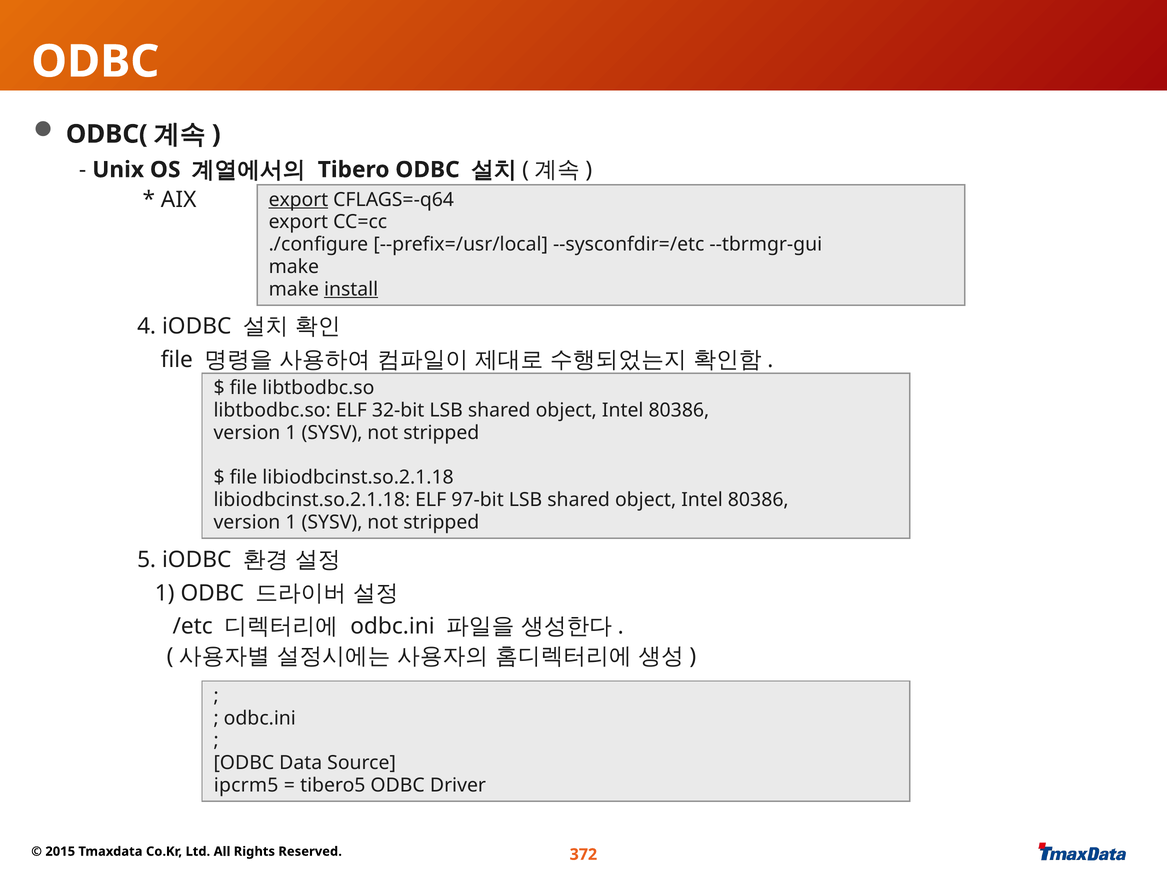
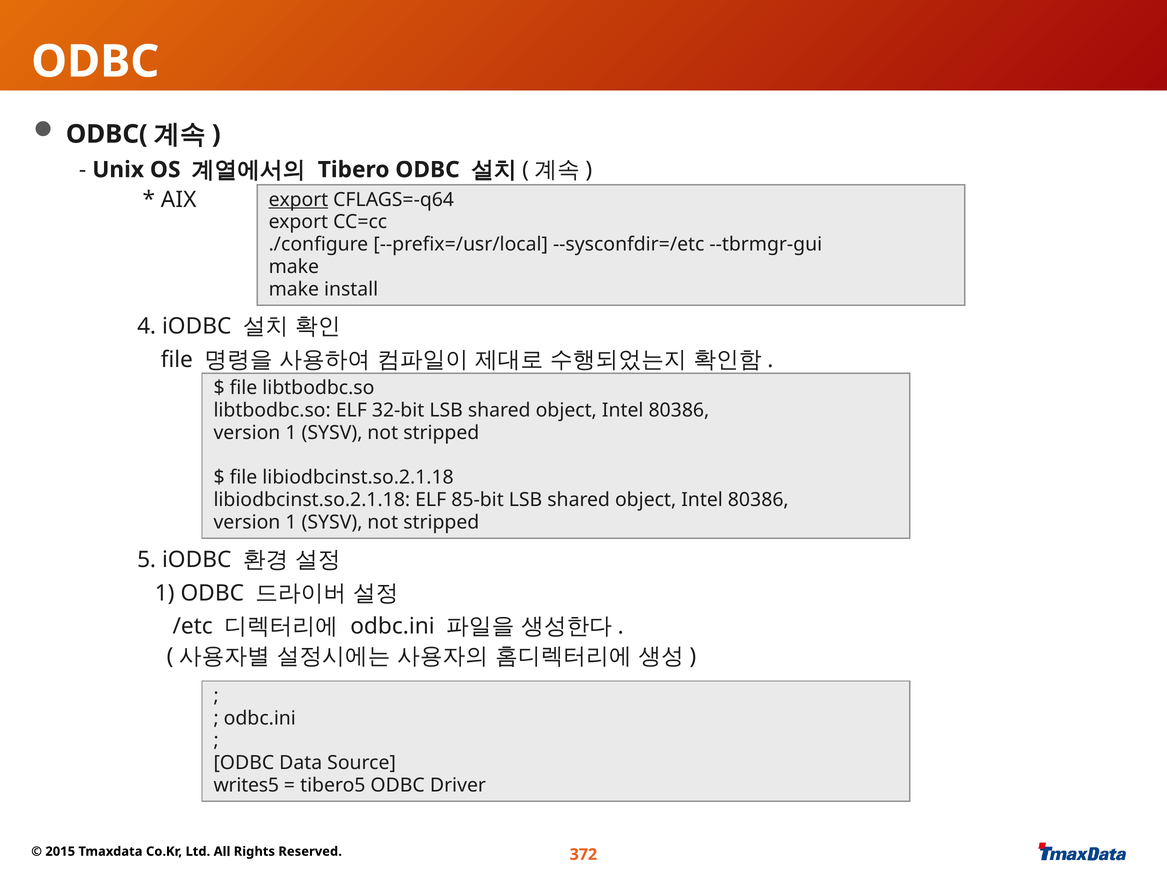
install underline: present -> none
97-bit: 97-bit -> 85-bit
ipcrm5: ipcrm5 -> writes5
